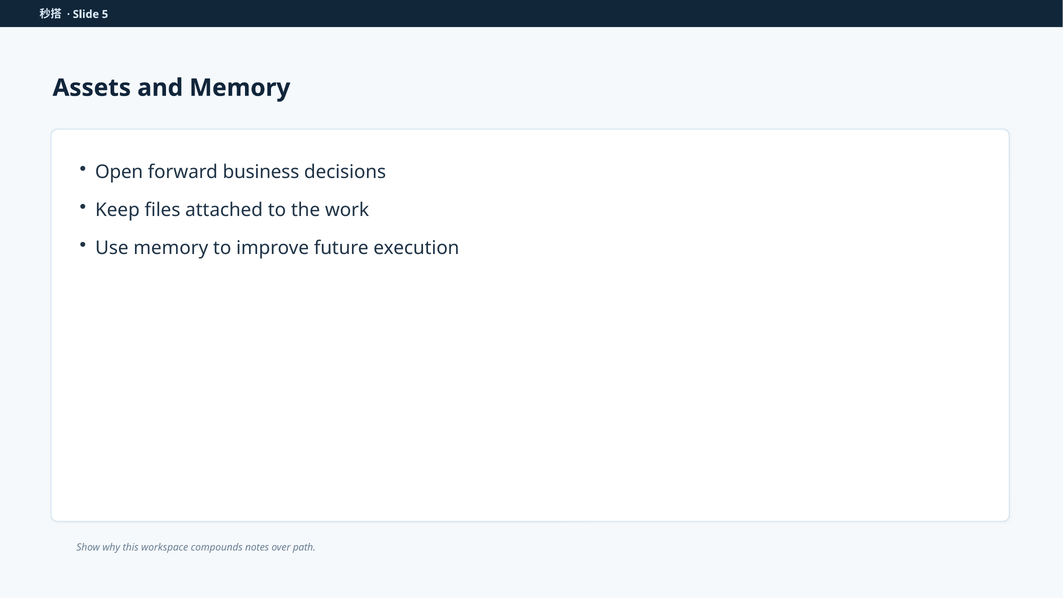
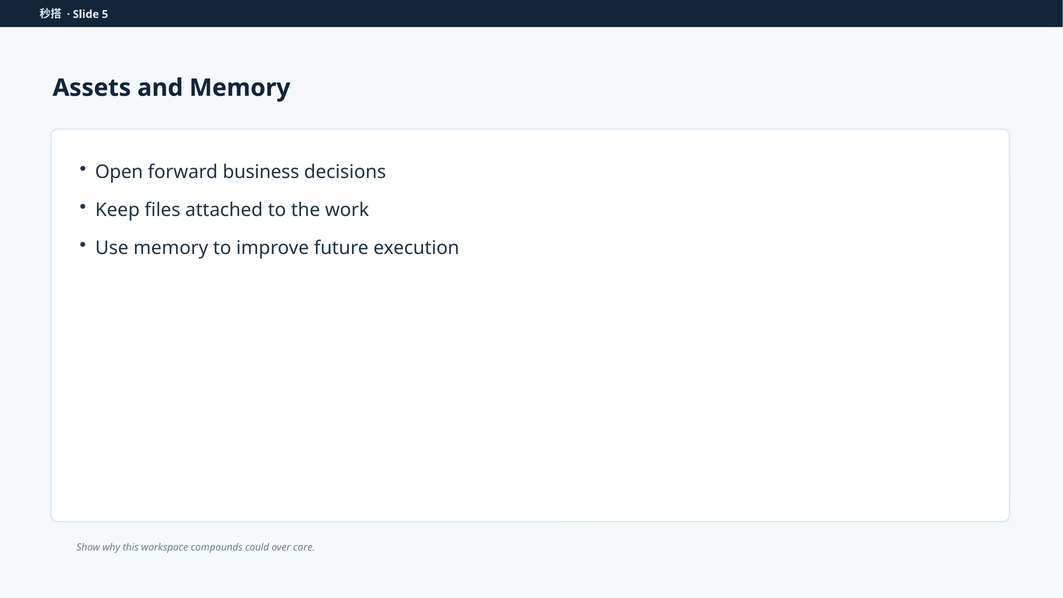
notes: notes -> could
path: path -> core
